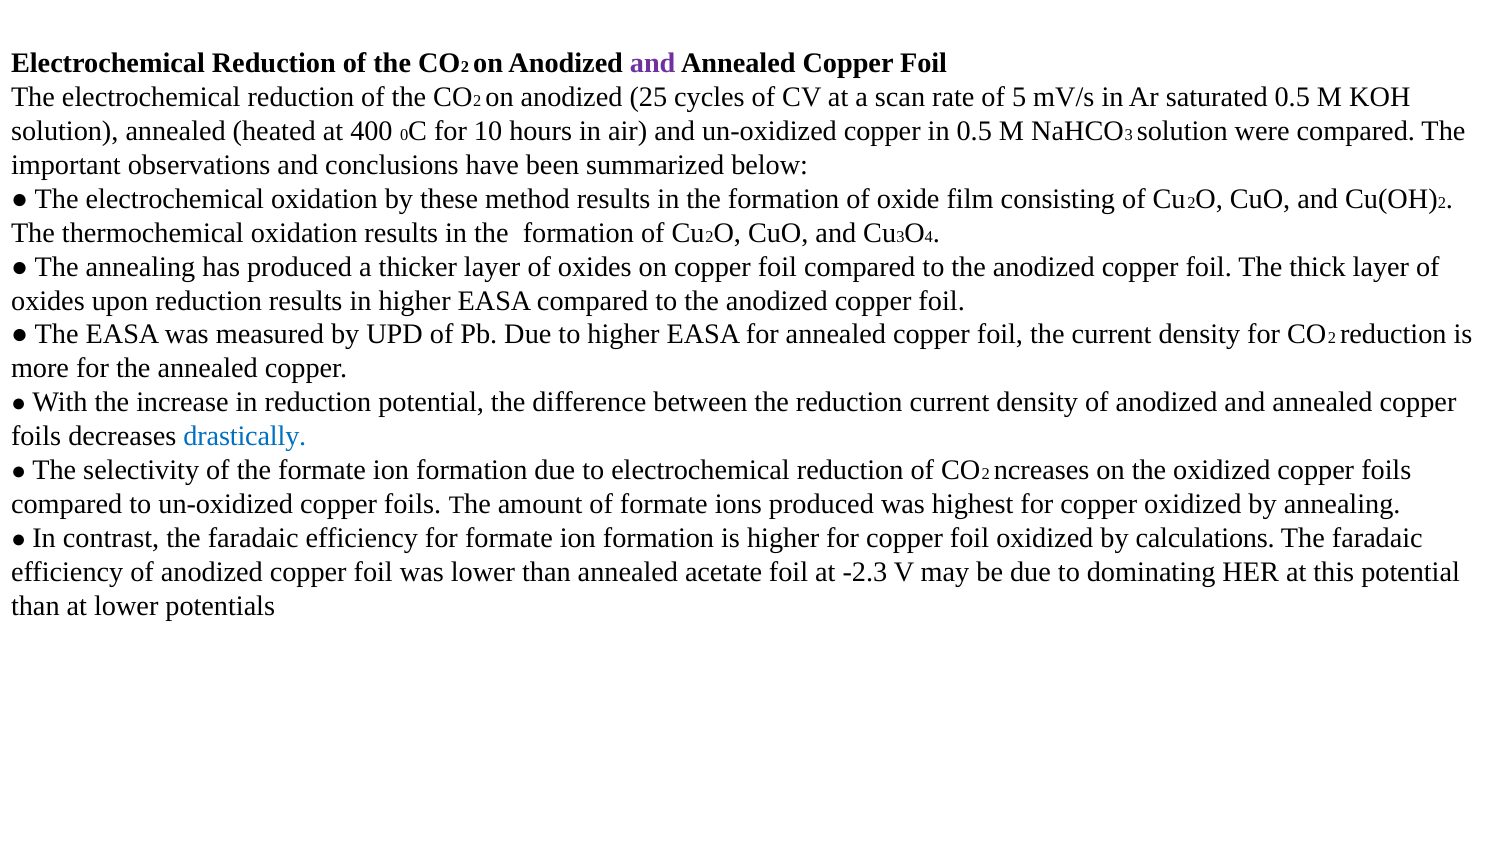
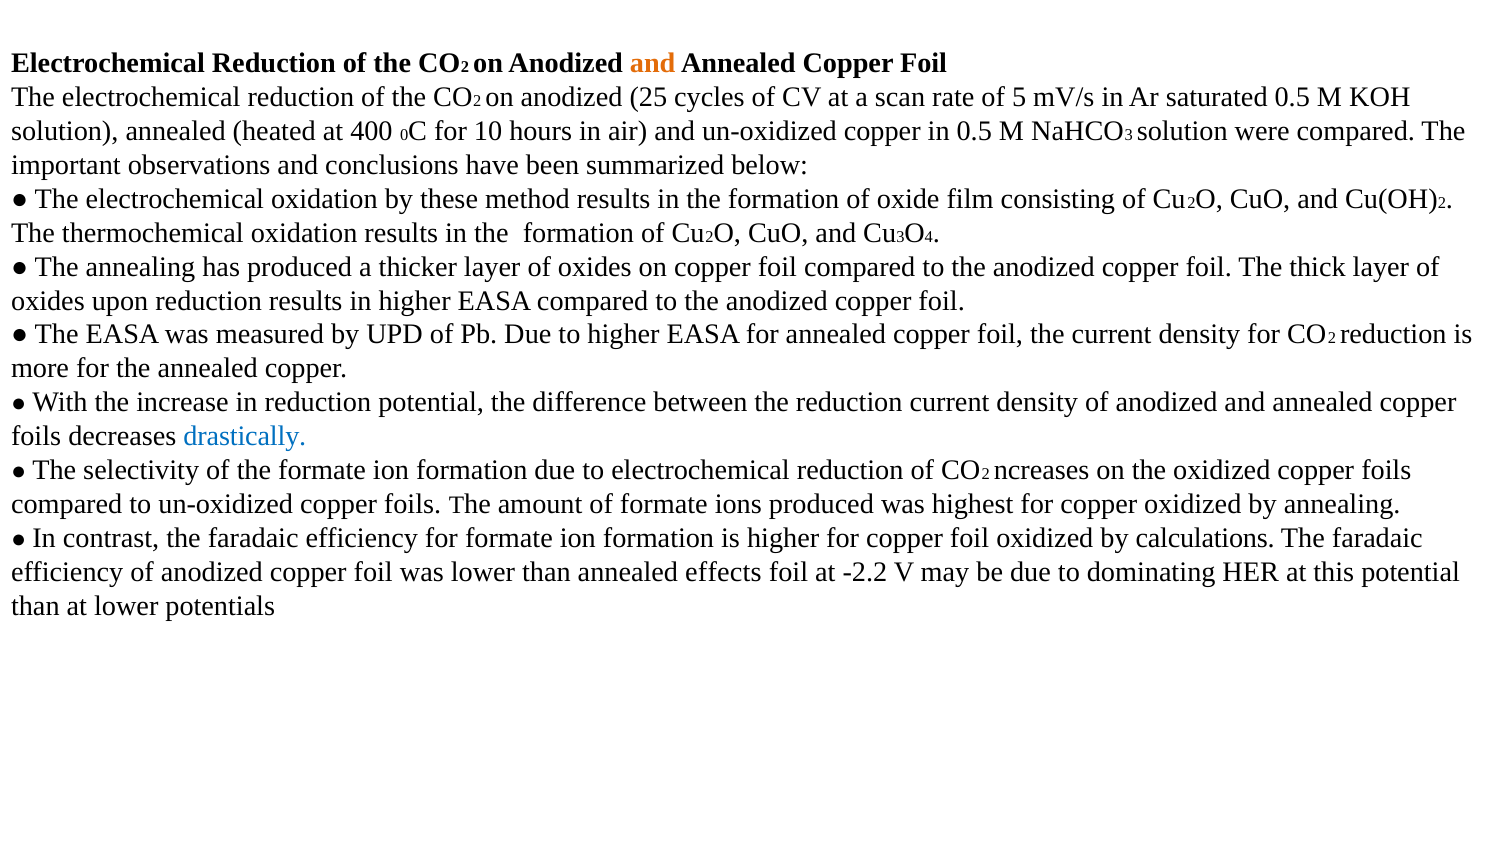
and at (653, 63) colour: purple -> orange
acetate: acetate -> effects
-2.3: -2.3 -> -2.2
